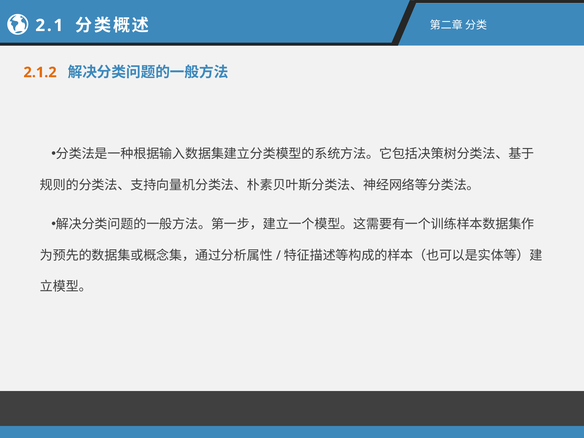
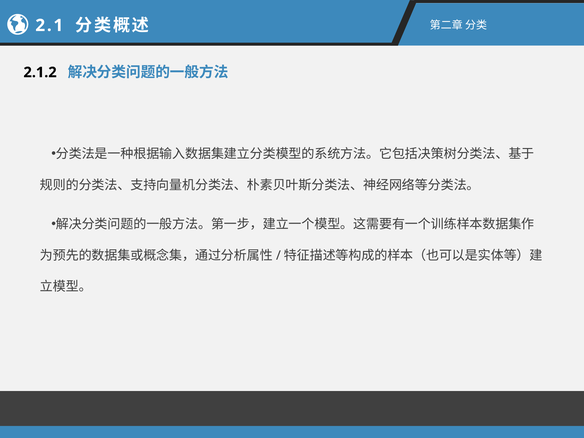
2.1.2 colour: orange -> black
